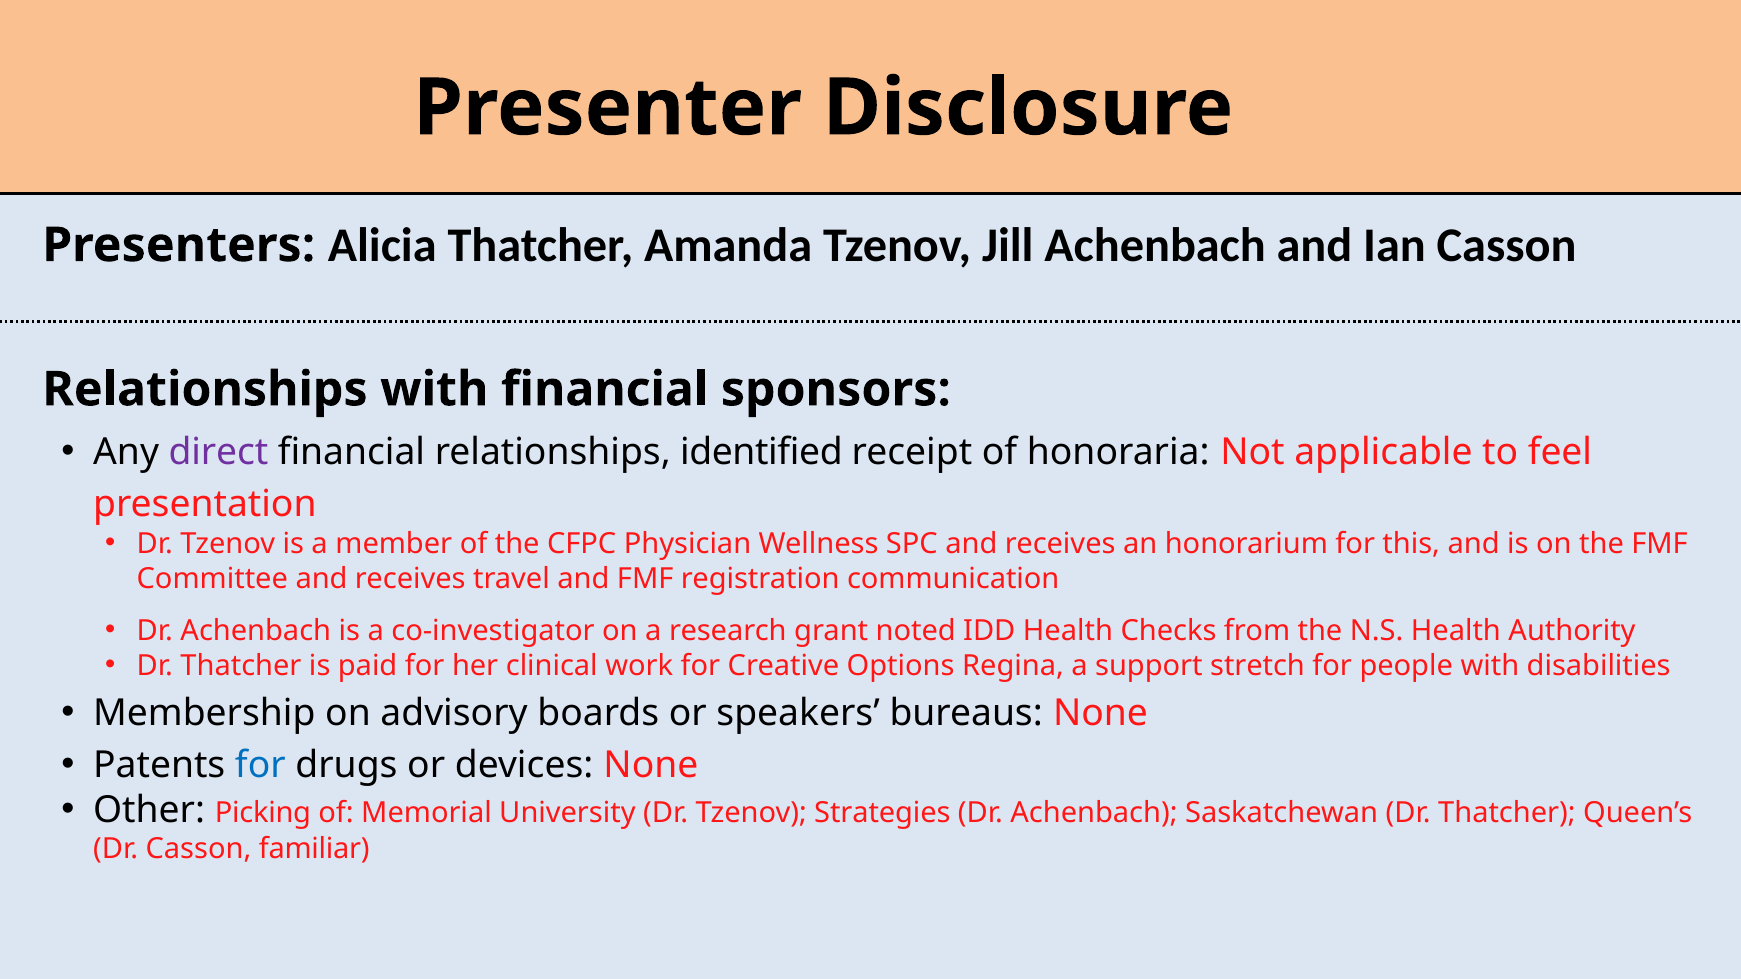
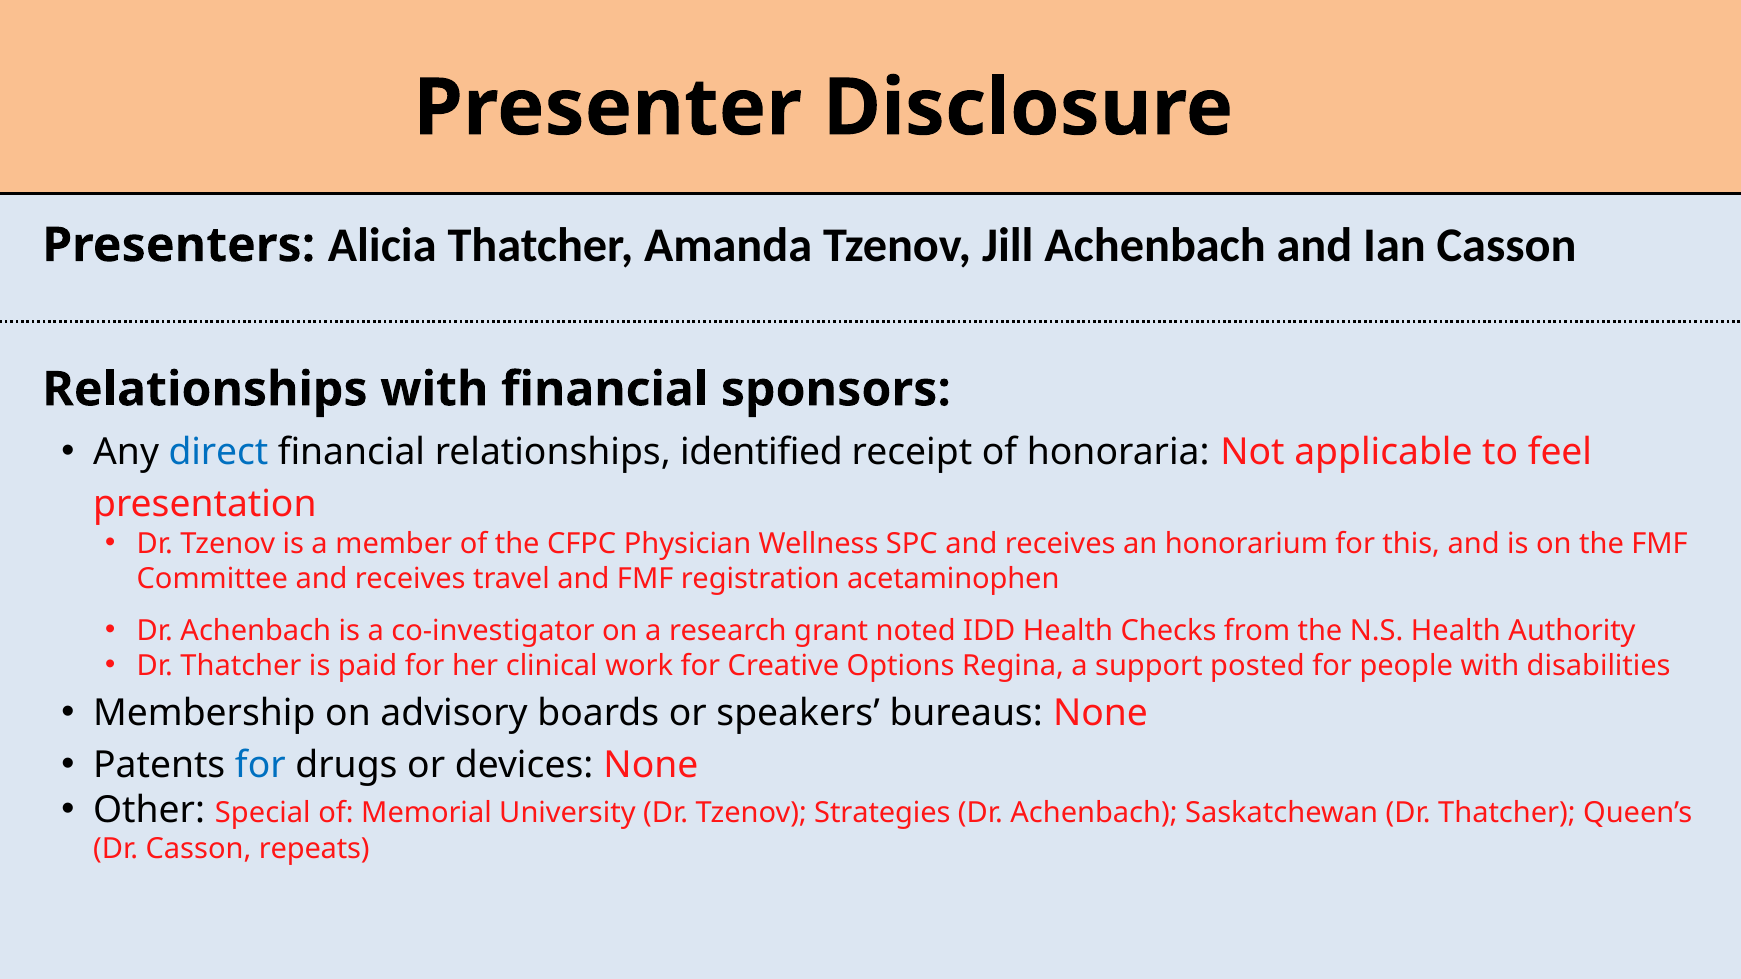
direct colour: purple -> blue
communication: communication -> acetaminophen
stretch: stretch -> posted
Picking: Picking -> Special
familiar: familiar -> repeats
